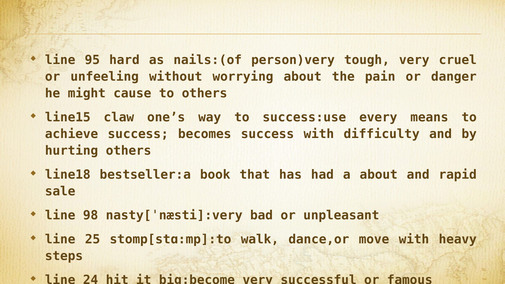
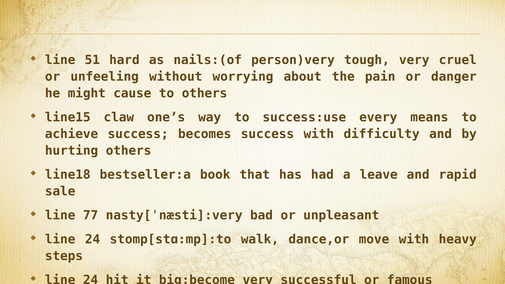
95: 95 -> 51
a about: about -> leave
98: 98 -> 77
25 at (93, 240): 25 -> 24
